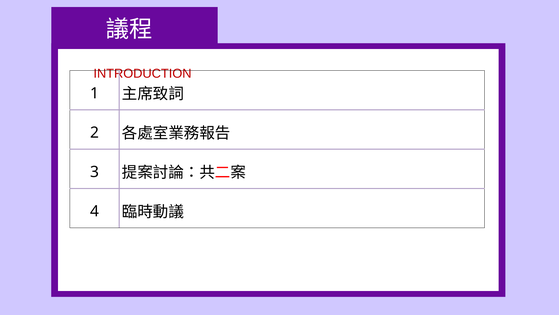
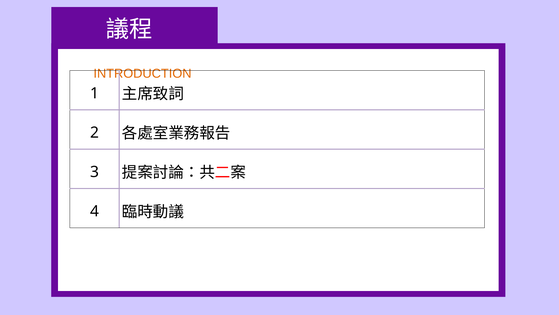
INTRODUCTION colour: red -> orange
